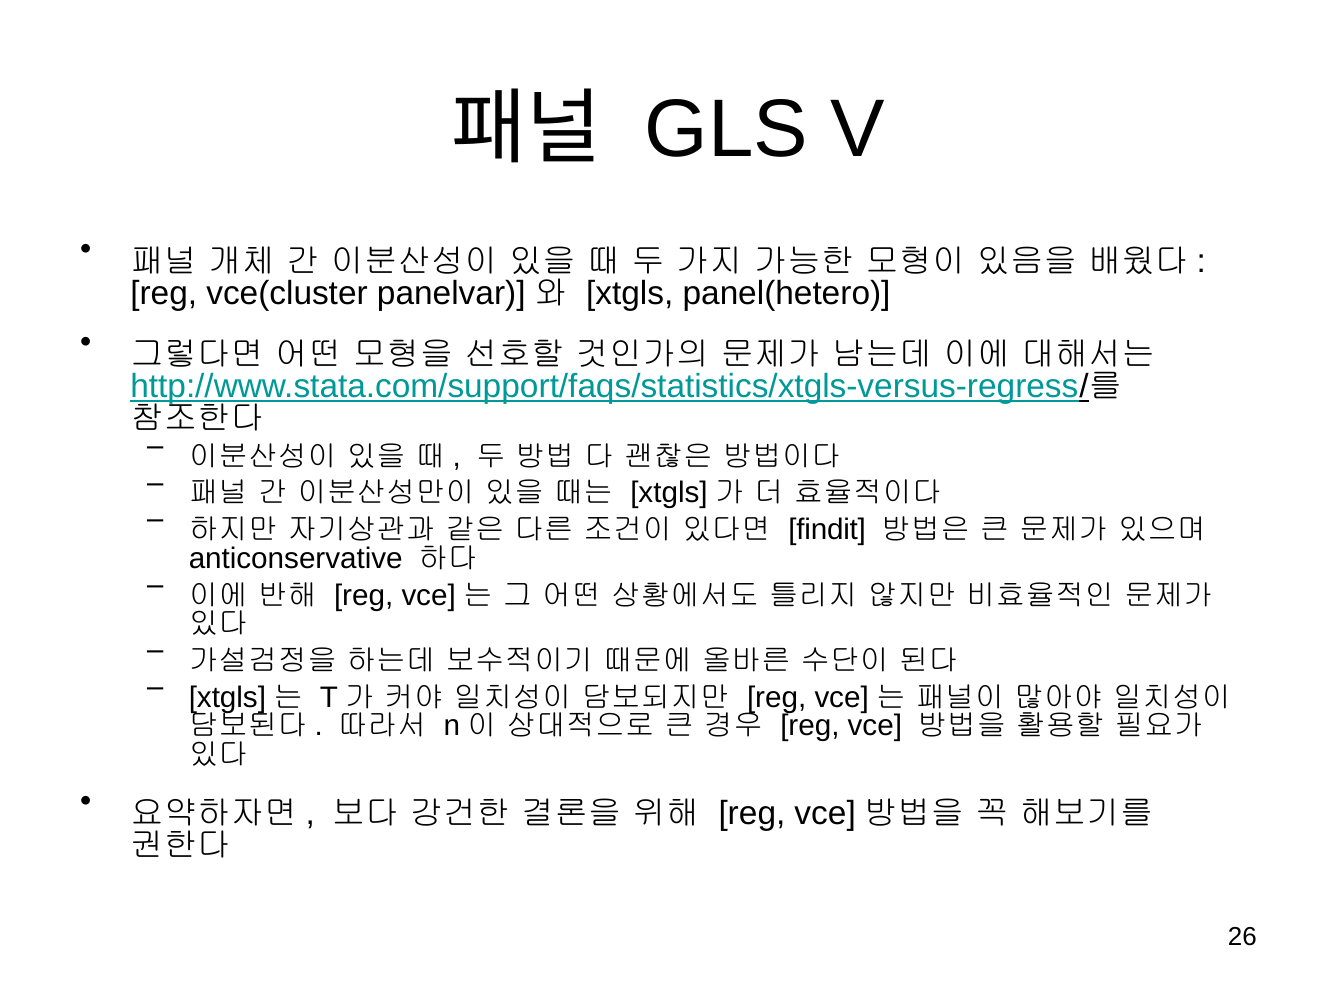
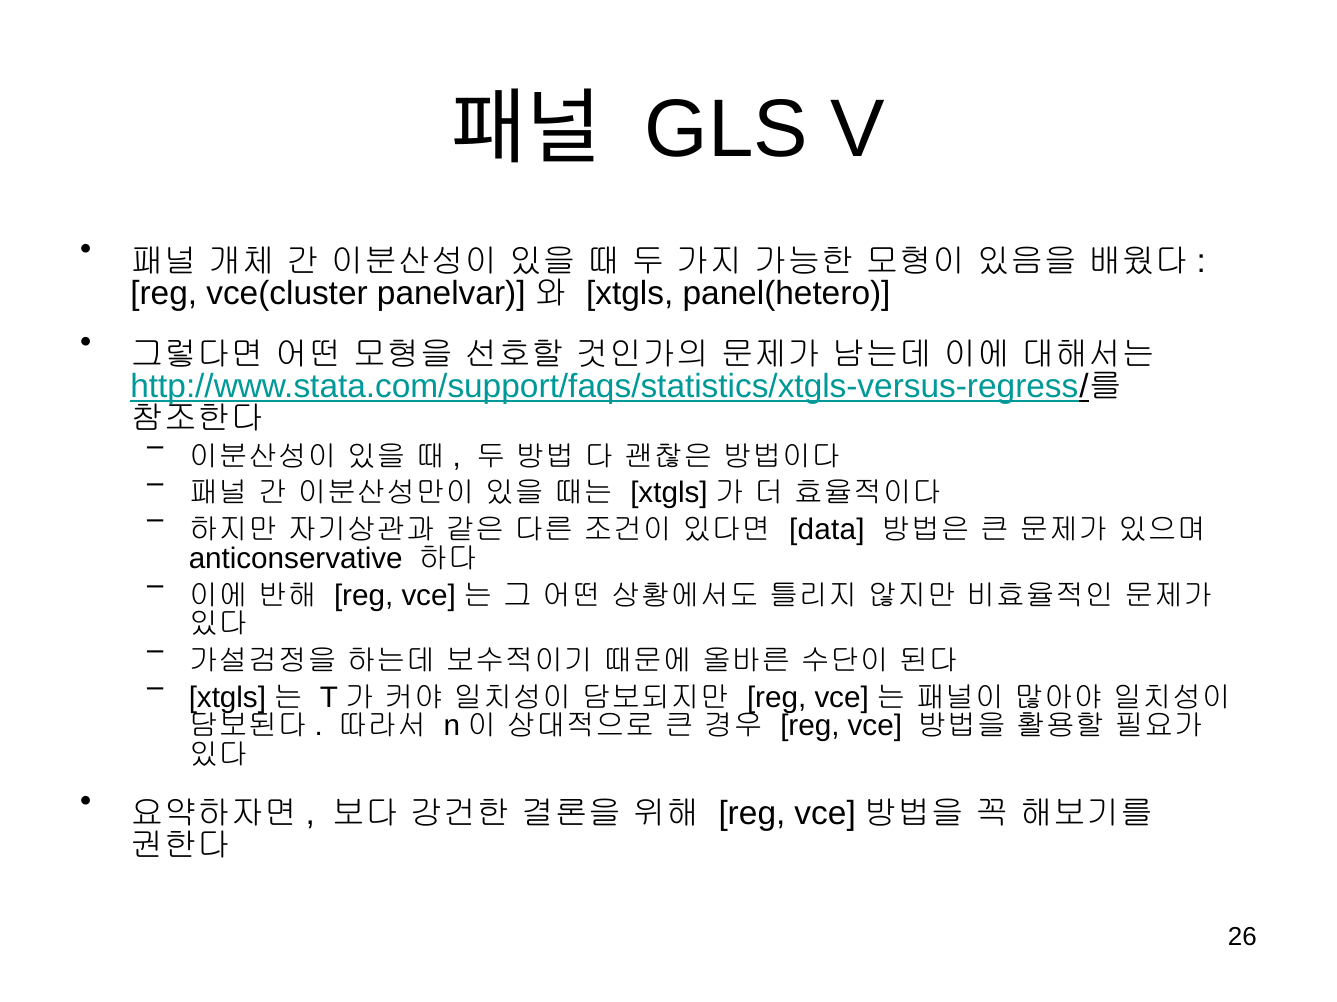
findit: findit -> data
